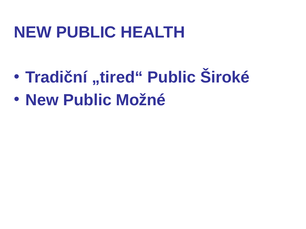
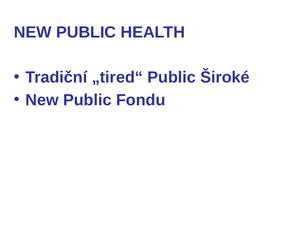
Možné: Možné -> Fondu
